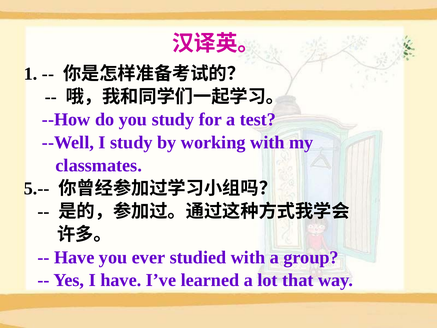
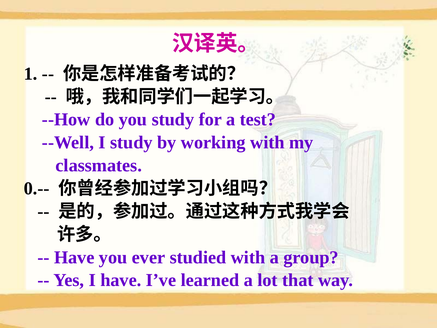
5.--: 5.-- -> 0.--
